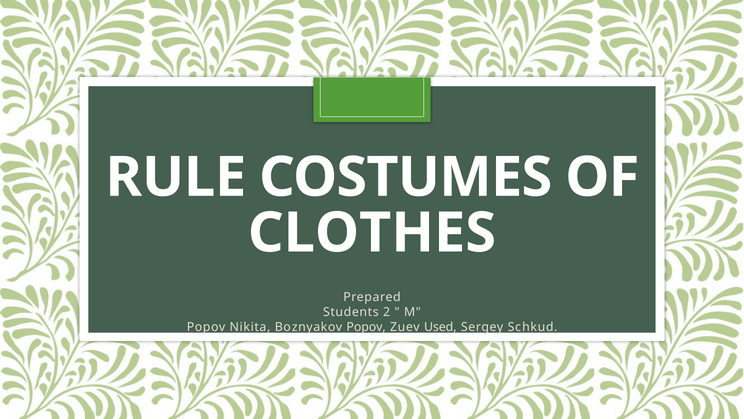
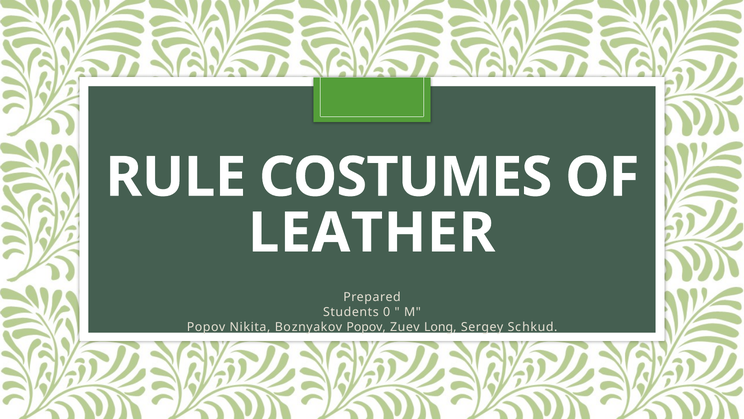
CLOTHES: CLOTHES -> LEATHER
2: 2 -> 0
Used: Used -> Long
